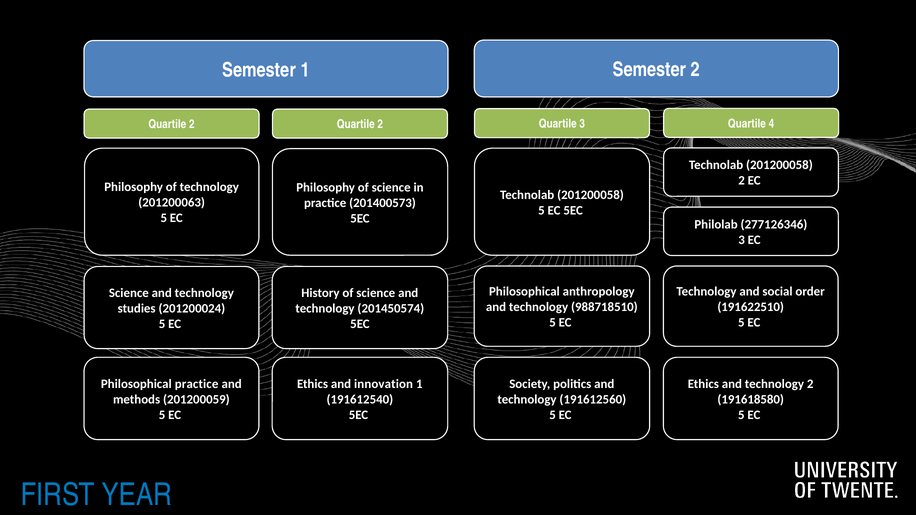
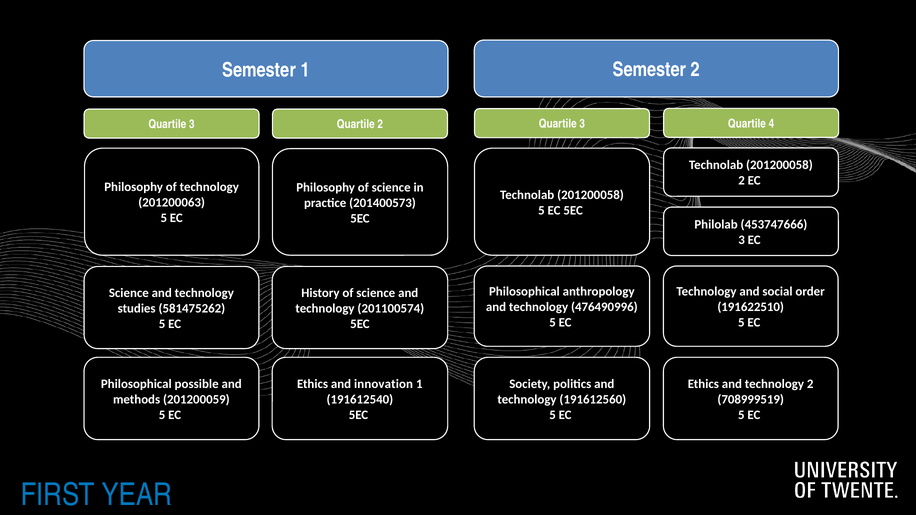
2 at (192, 124): 2 -> 3
277126346: 277126346 -> 453747666
988718510: 988718510 -> 476490996
201200024: 201200024 -> 581475262
201450574: 201450574 -> 201100574
Philosophical practice: practice -> possible
191618580: 191618580 -> 708999519
